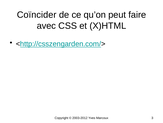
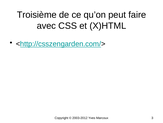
Coïncider: Coïncider -> Troisième
